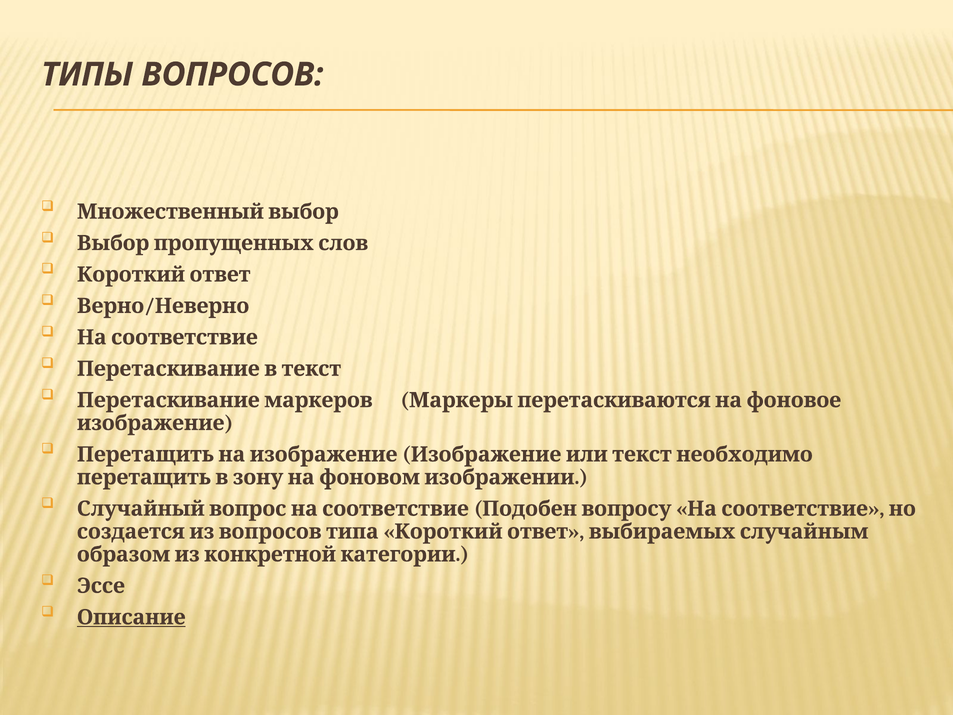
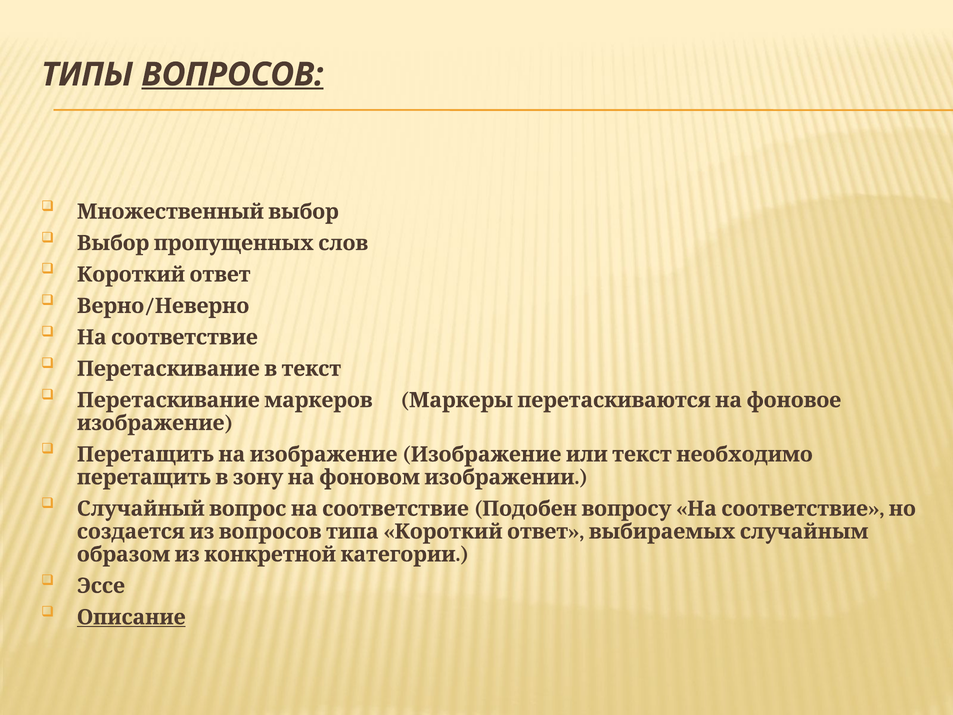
ВОПРОСОВ underline: none -> present
